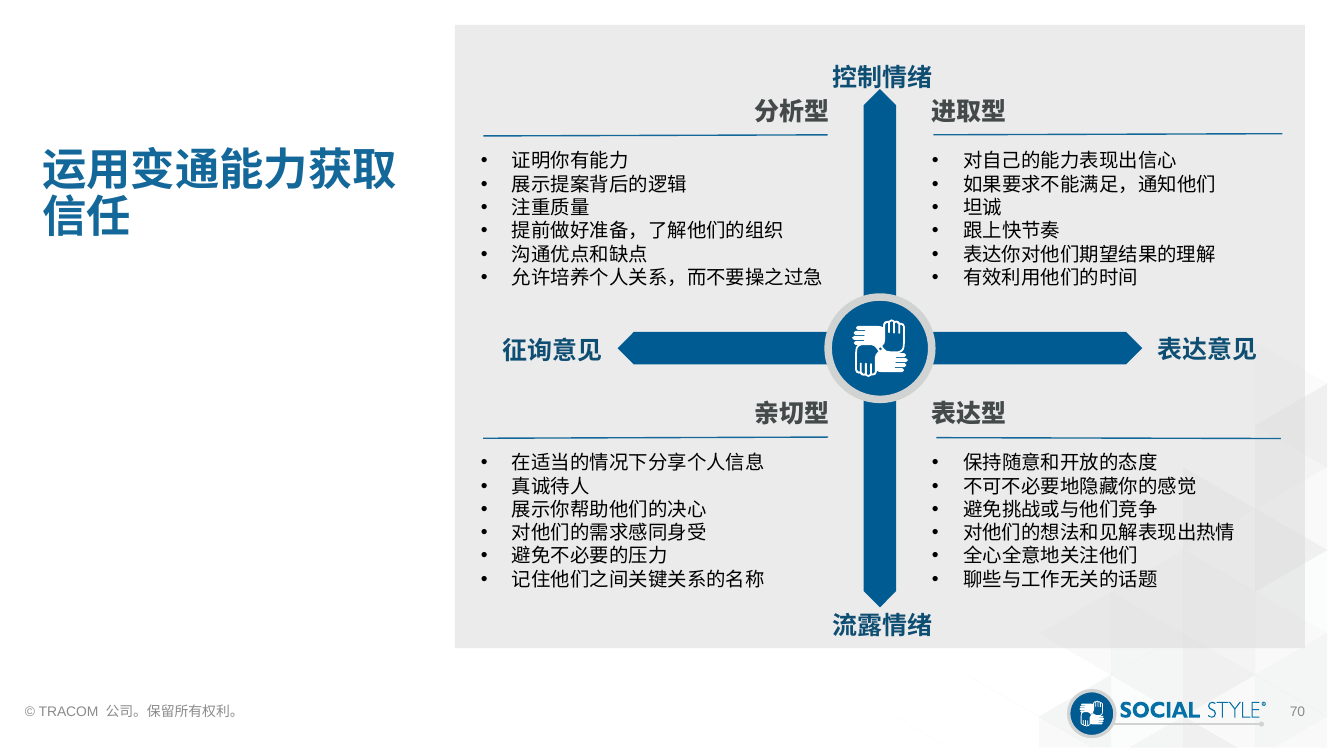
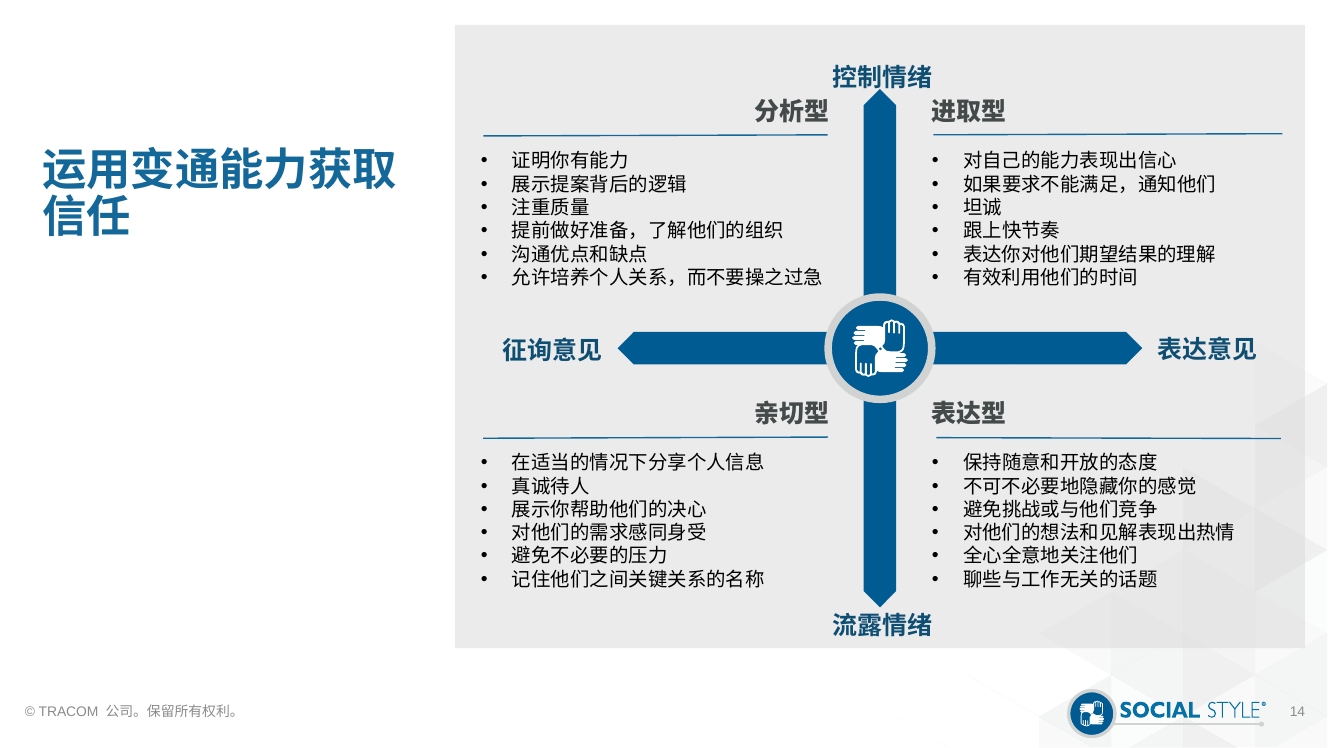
70: 70 -> 14
